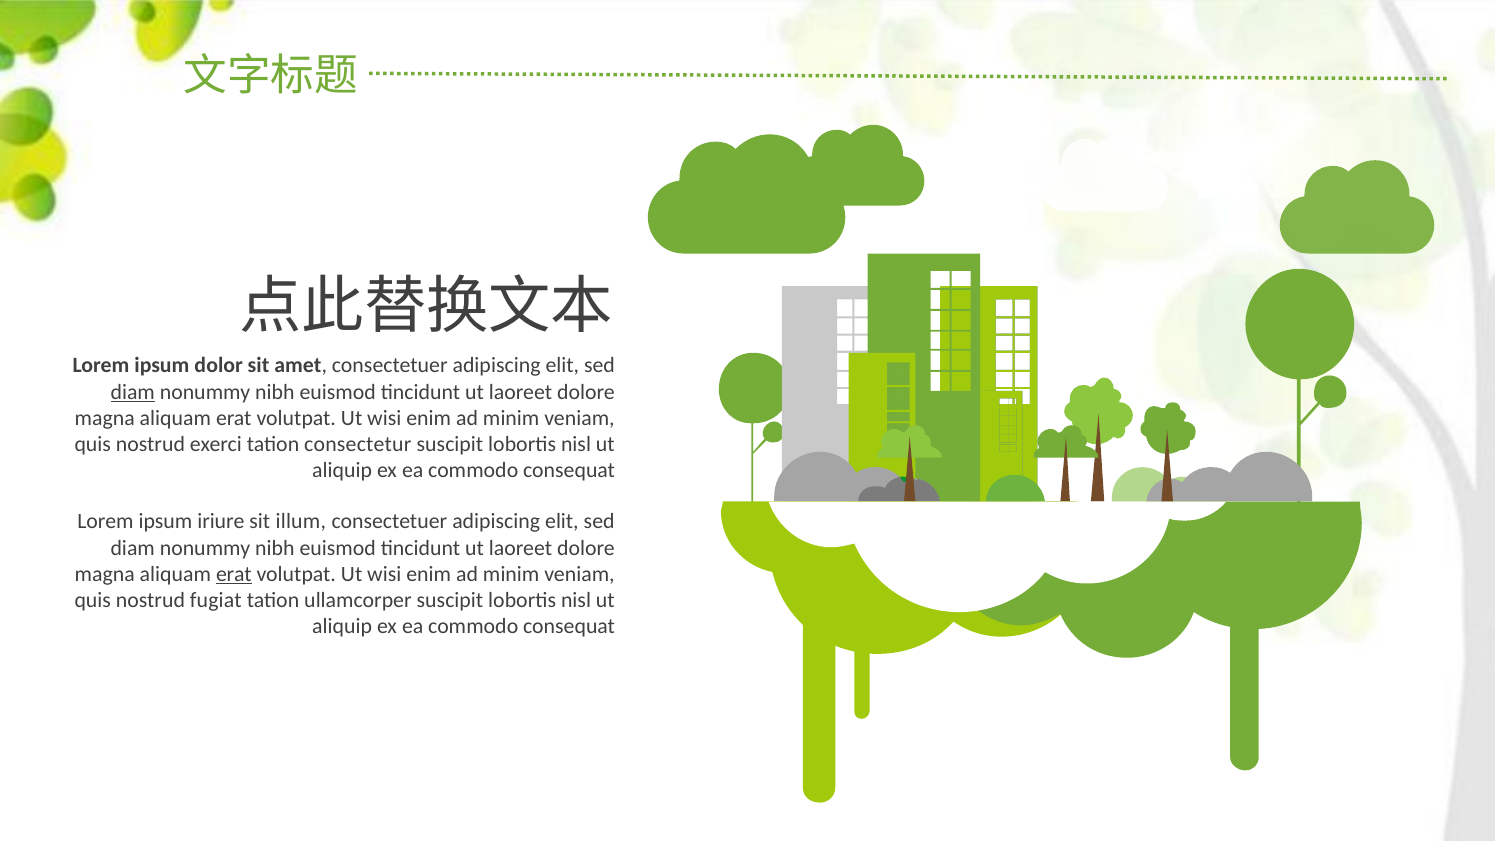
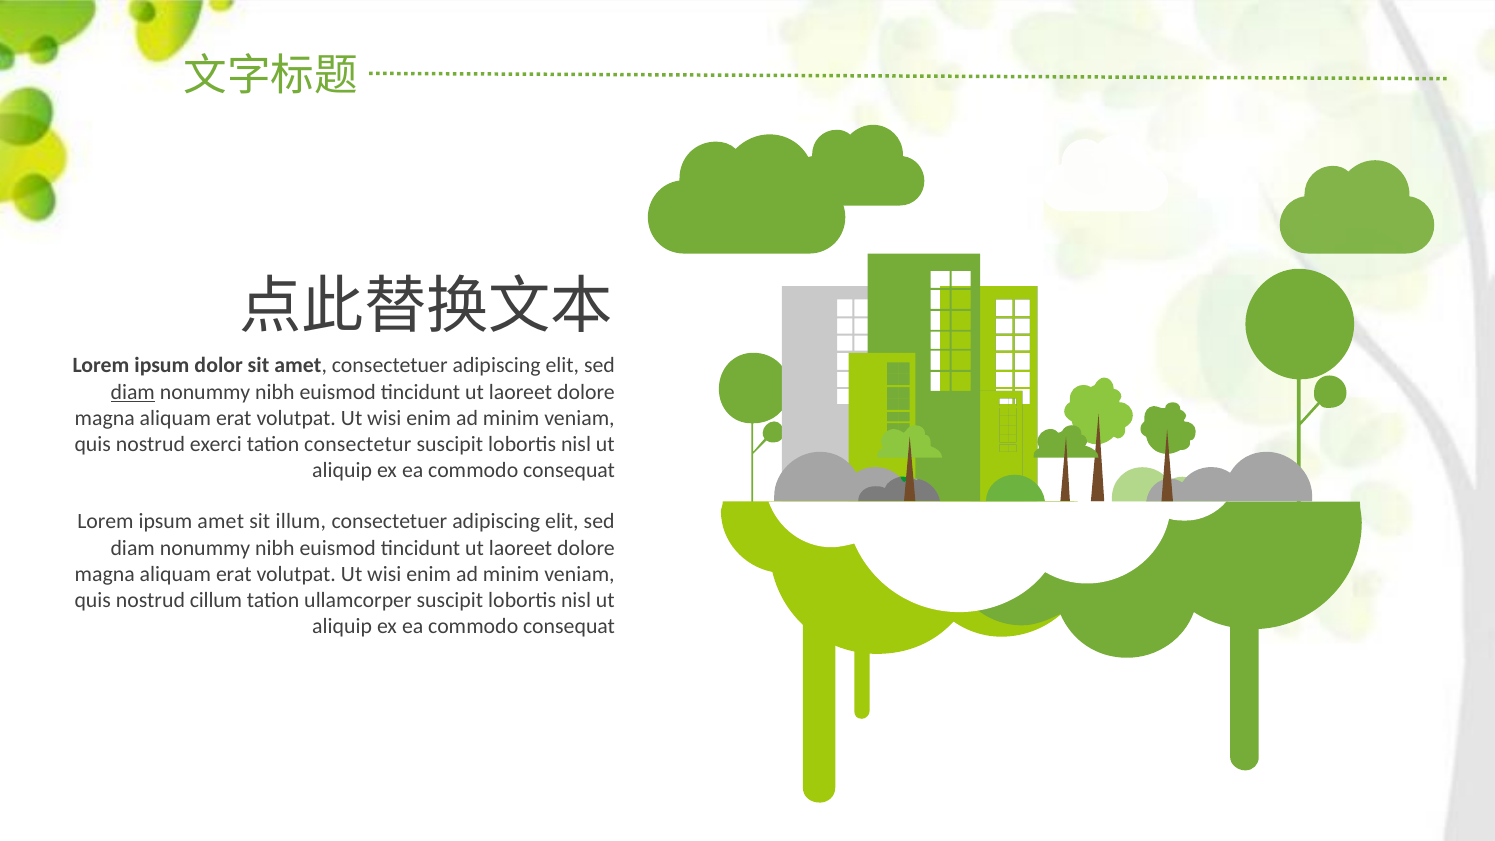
ipsum iriure: iriure -> amet
erat at (234, 574) underline: present -> none
fugiat: fugiat -> cillum
